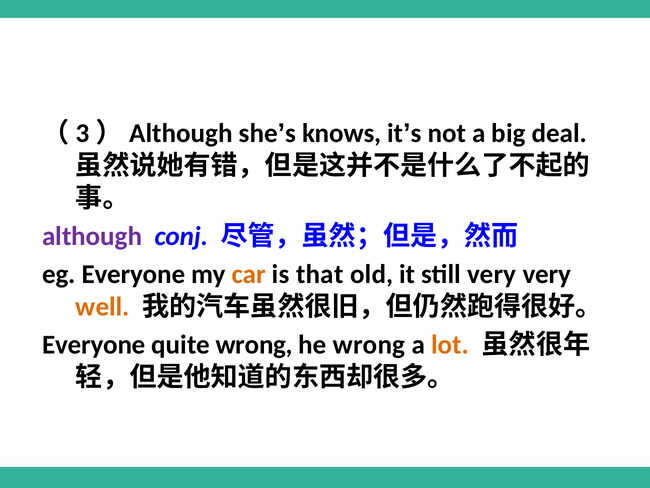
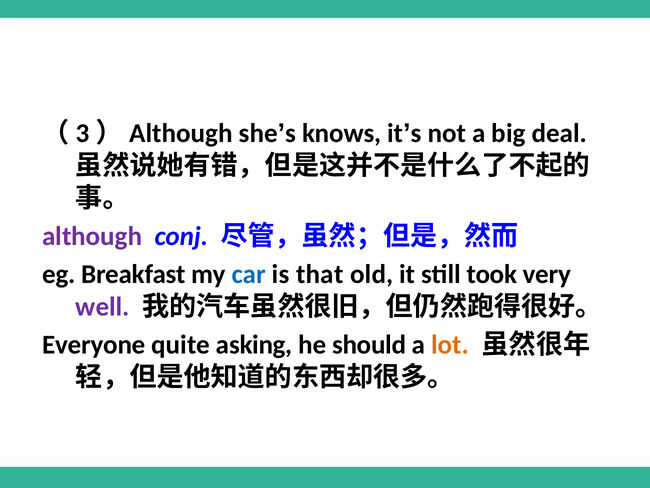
eg Everyone: Everyone -> Breakfast
car colour: orange -> blue
still very: very -> took
well colour: orange -> purple
quite wrong: wrong -> asking
he wrong: wrong -> should
